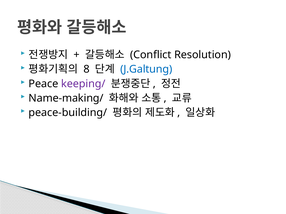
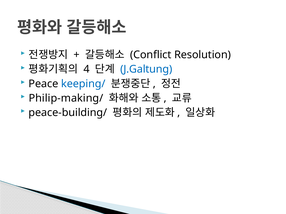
8: 8 -> 4
keeping/ colour: purple -> blue
Name-making/: Name-making/ -> Philip-making/
